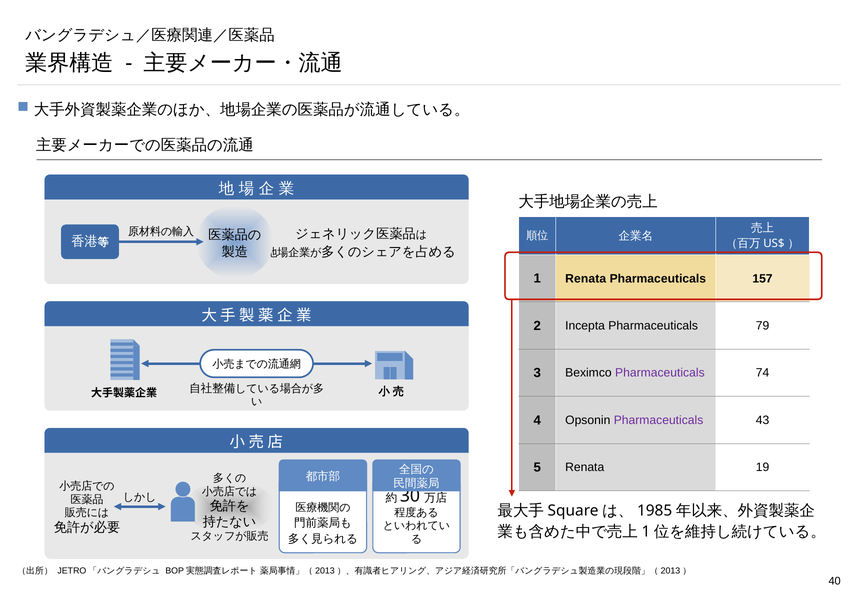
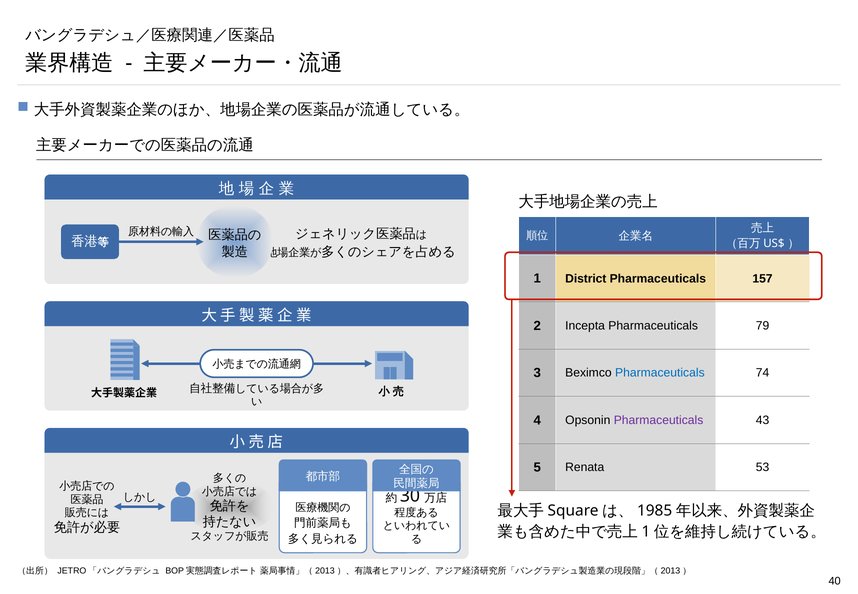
1 Renata: Renata -> District
Pharmaceuticals at (660, 373) colour: purple -> blue
19: 19 -> 53
